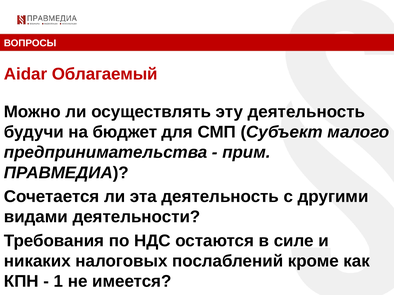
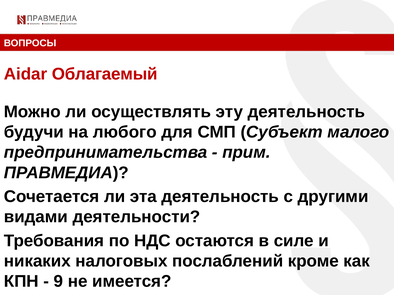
бюджет: бюджет -> любого
1: 1 -> 9
